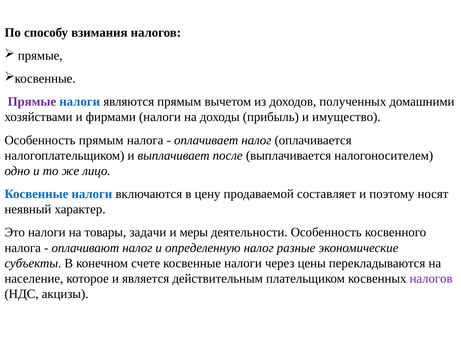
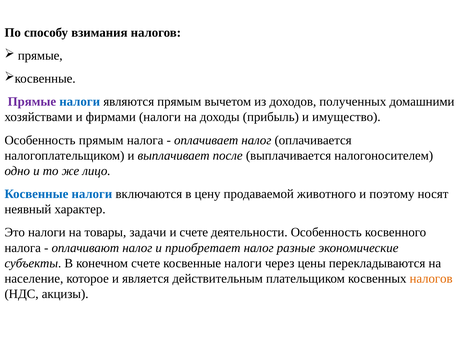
составляет: составляет -> животного
и меры: меры -> счете
определенную: определенную -> приобретает
налогов at (431, 278) colour: purple -> orange
